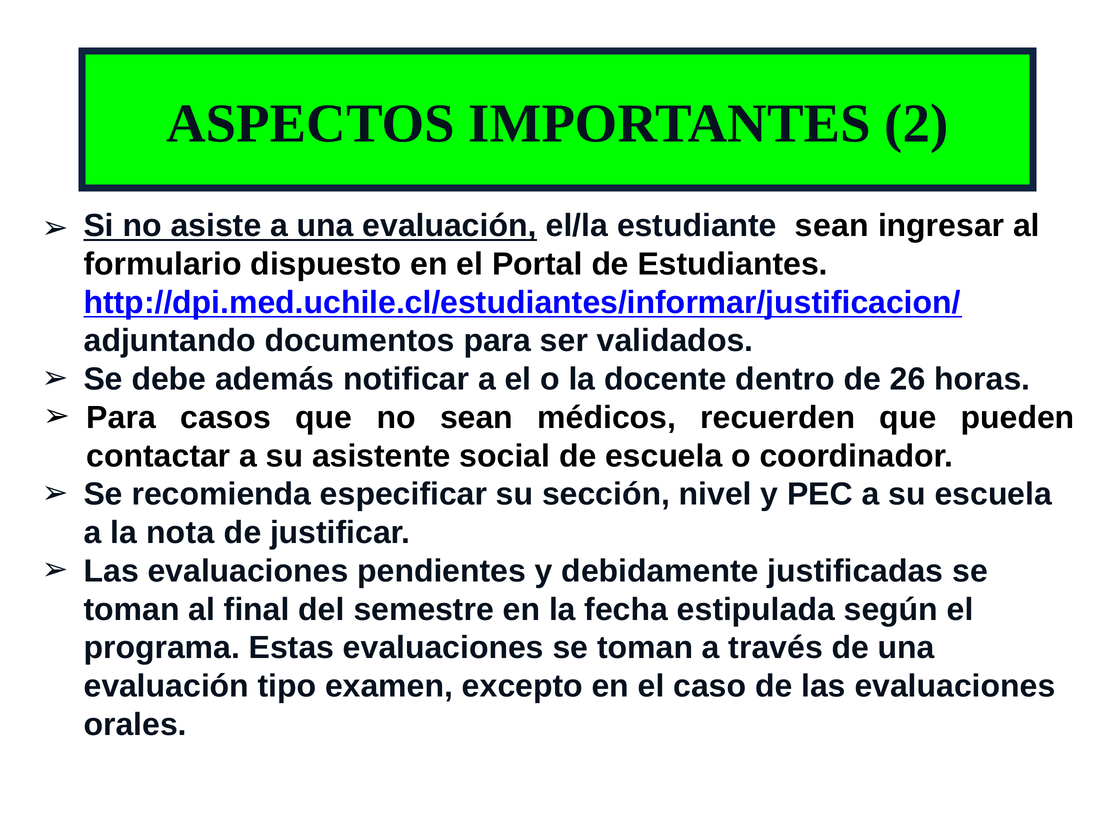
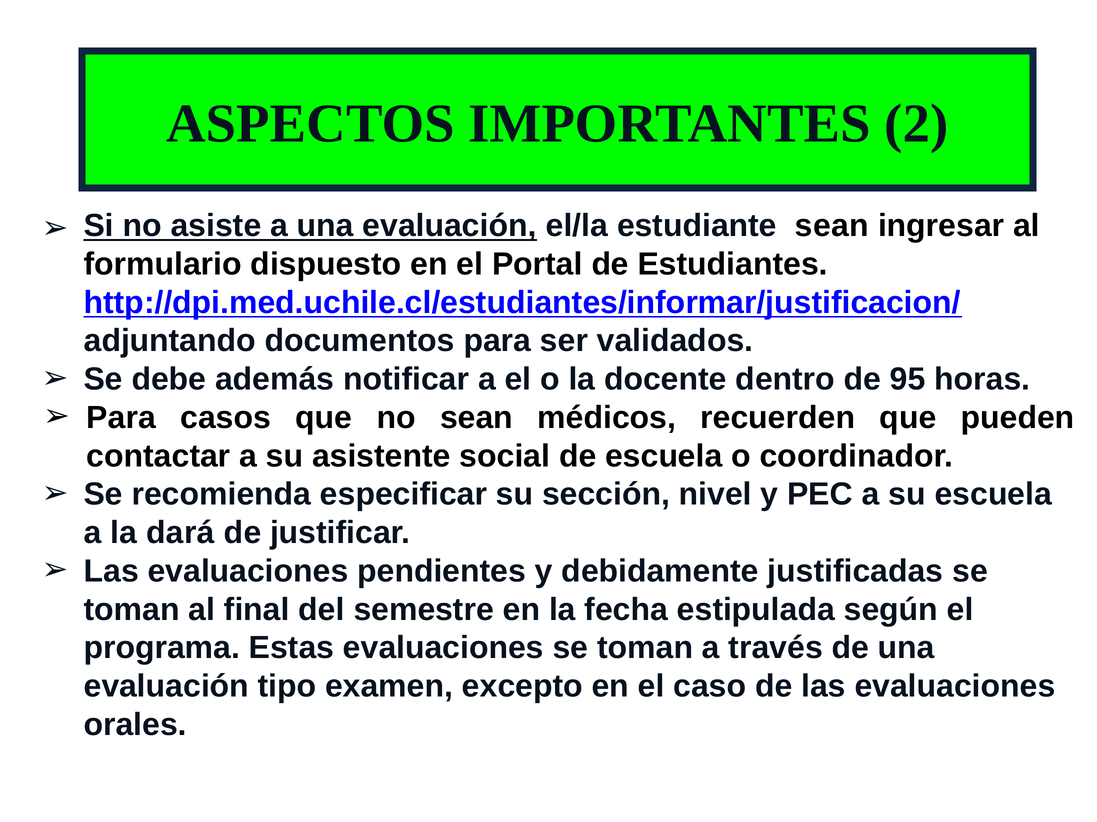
26: 26 -> 95
nota: nota -> dará
